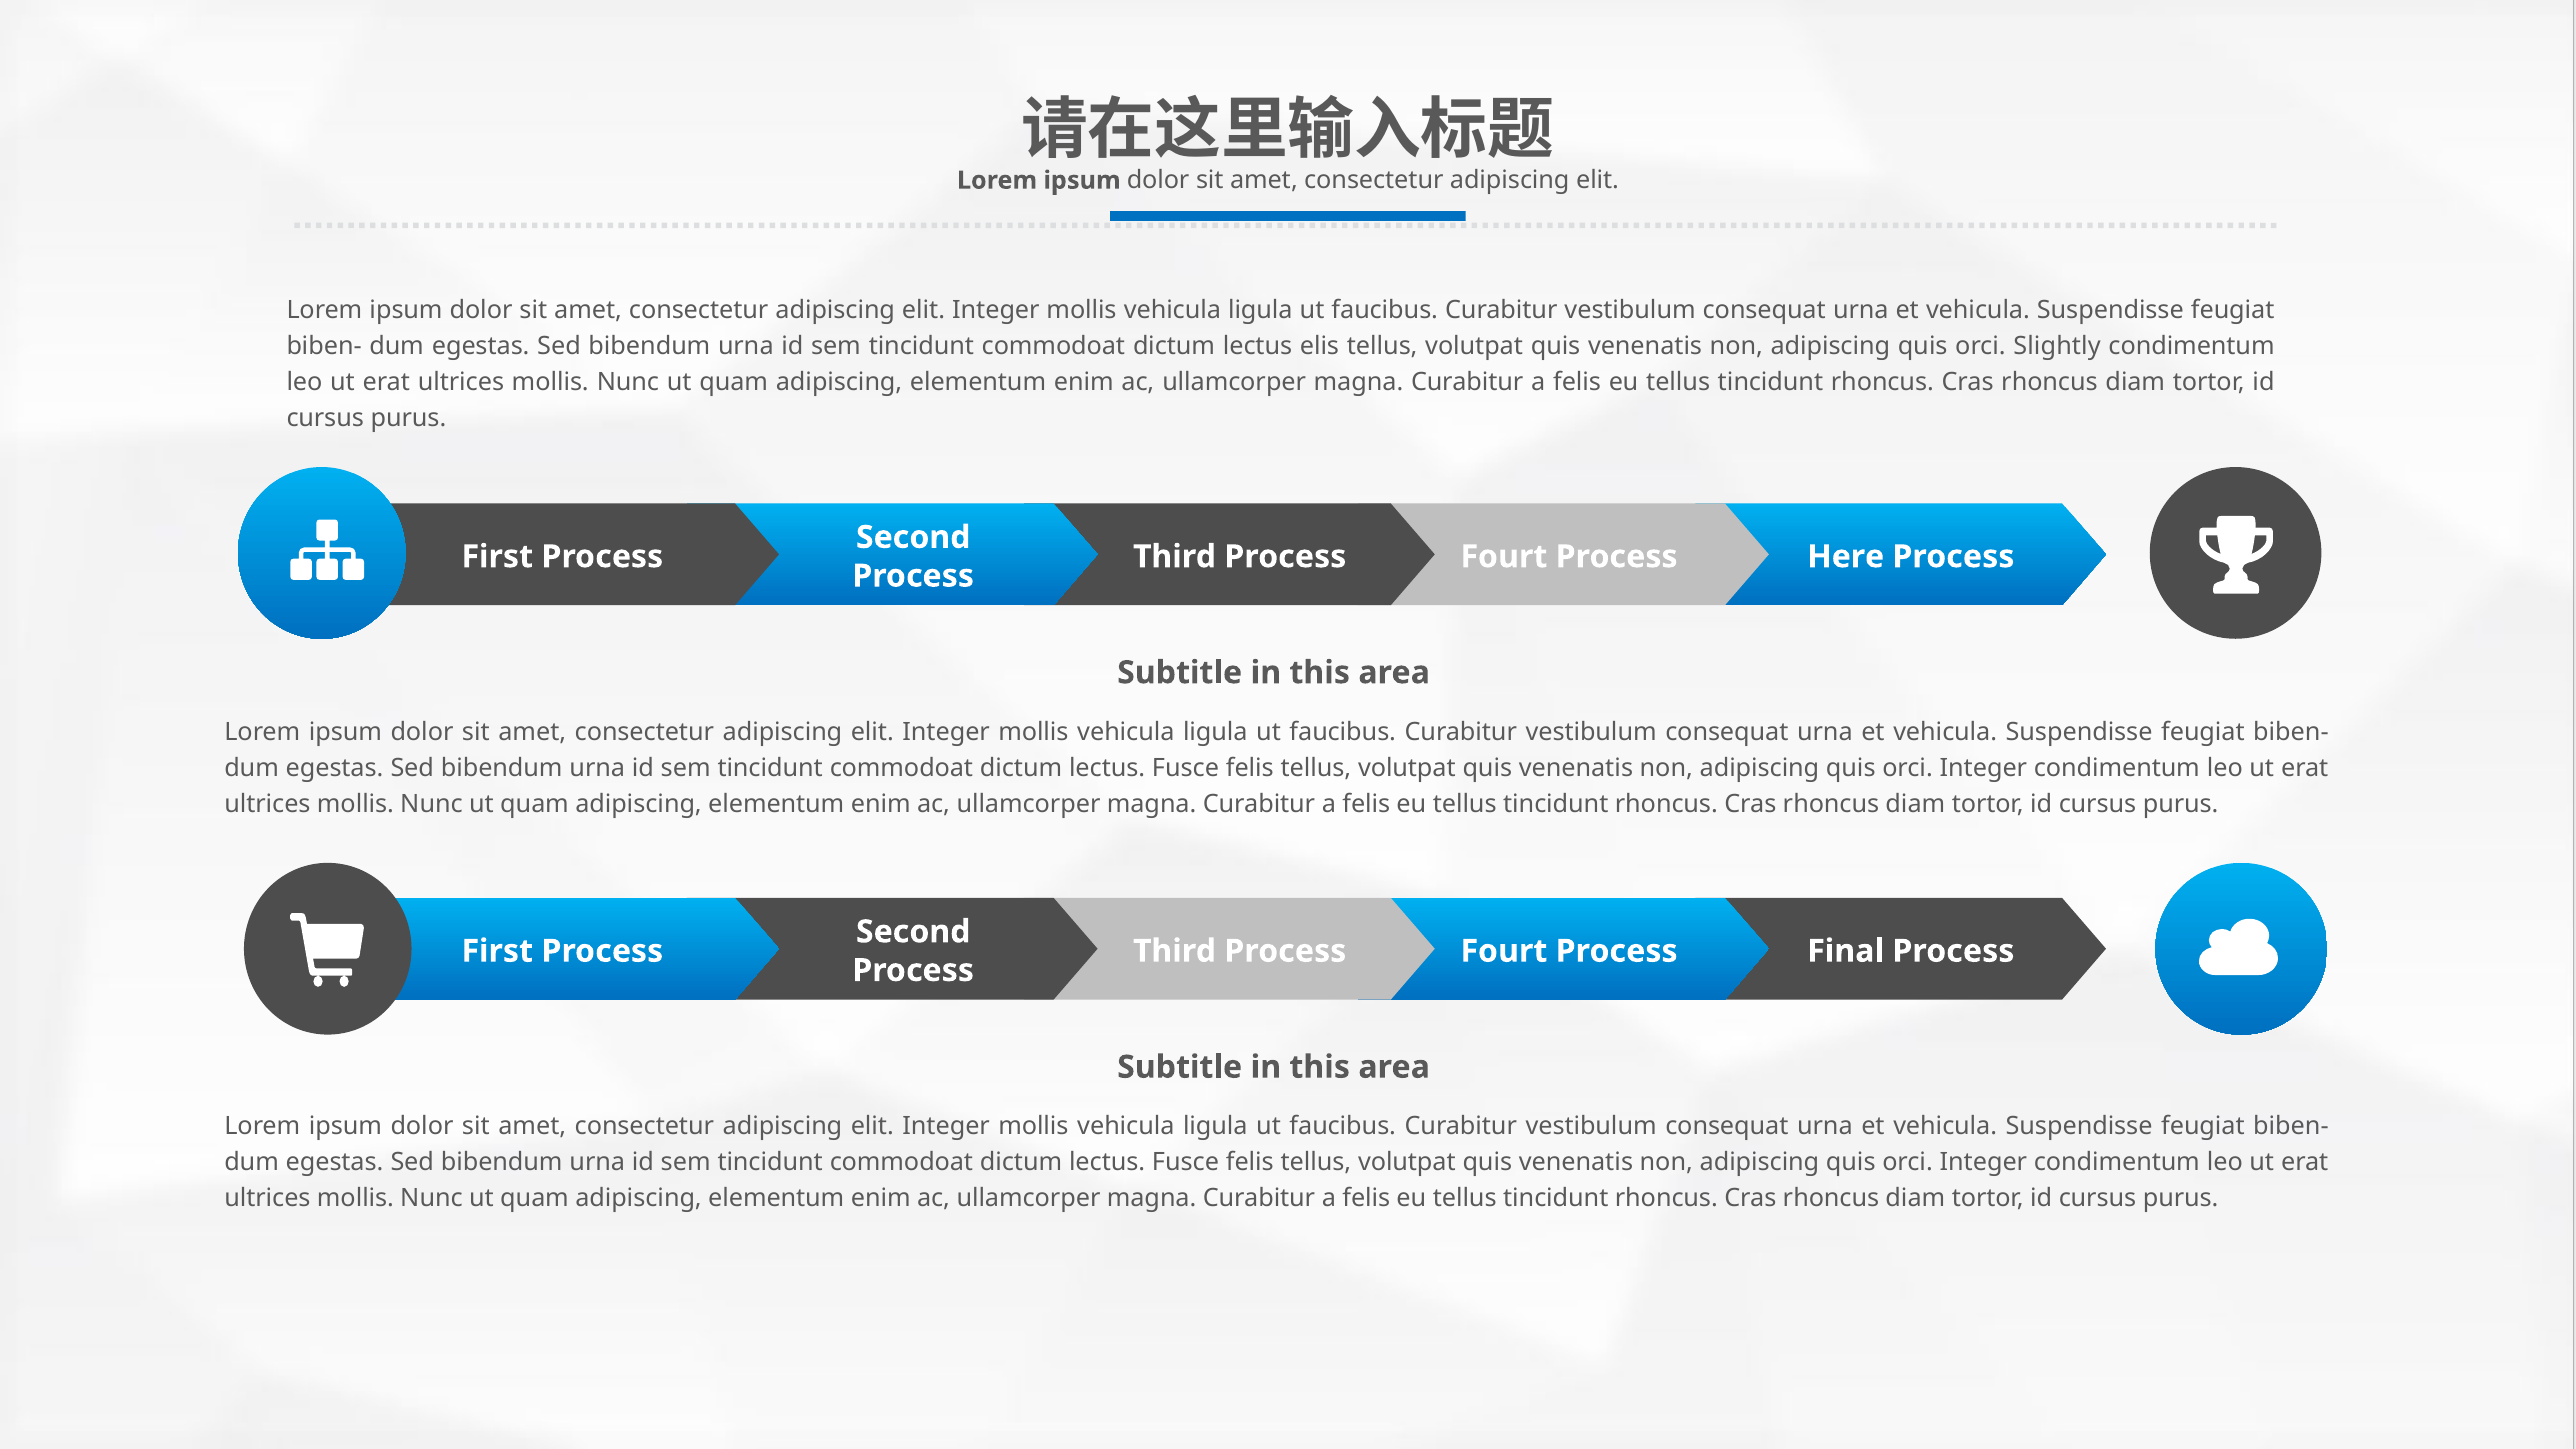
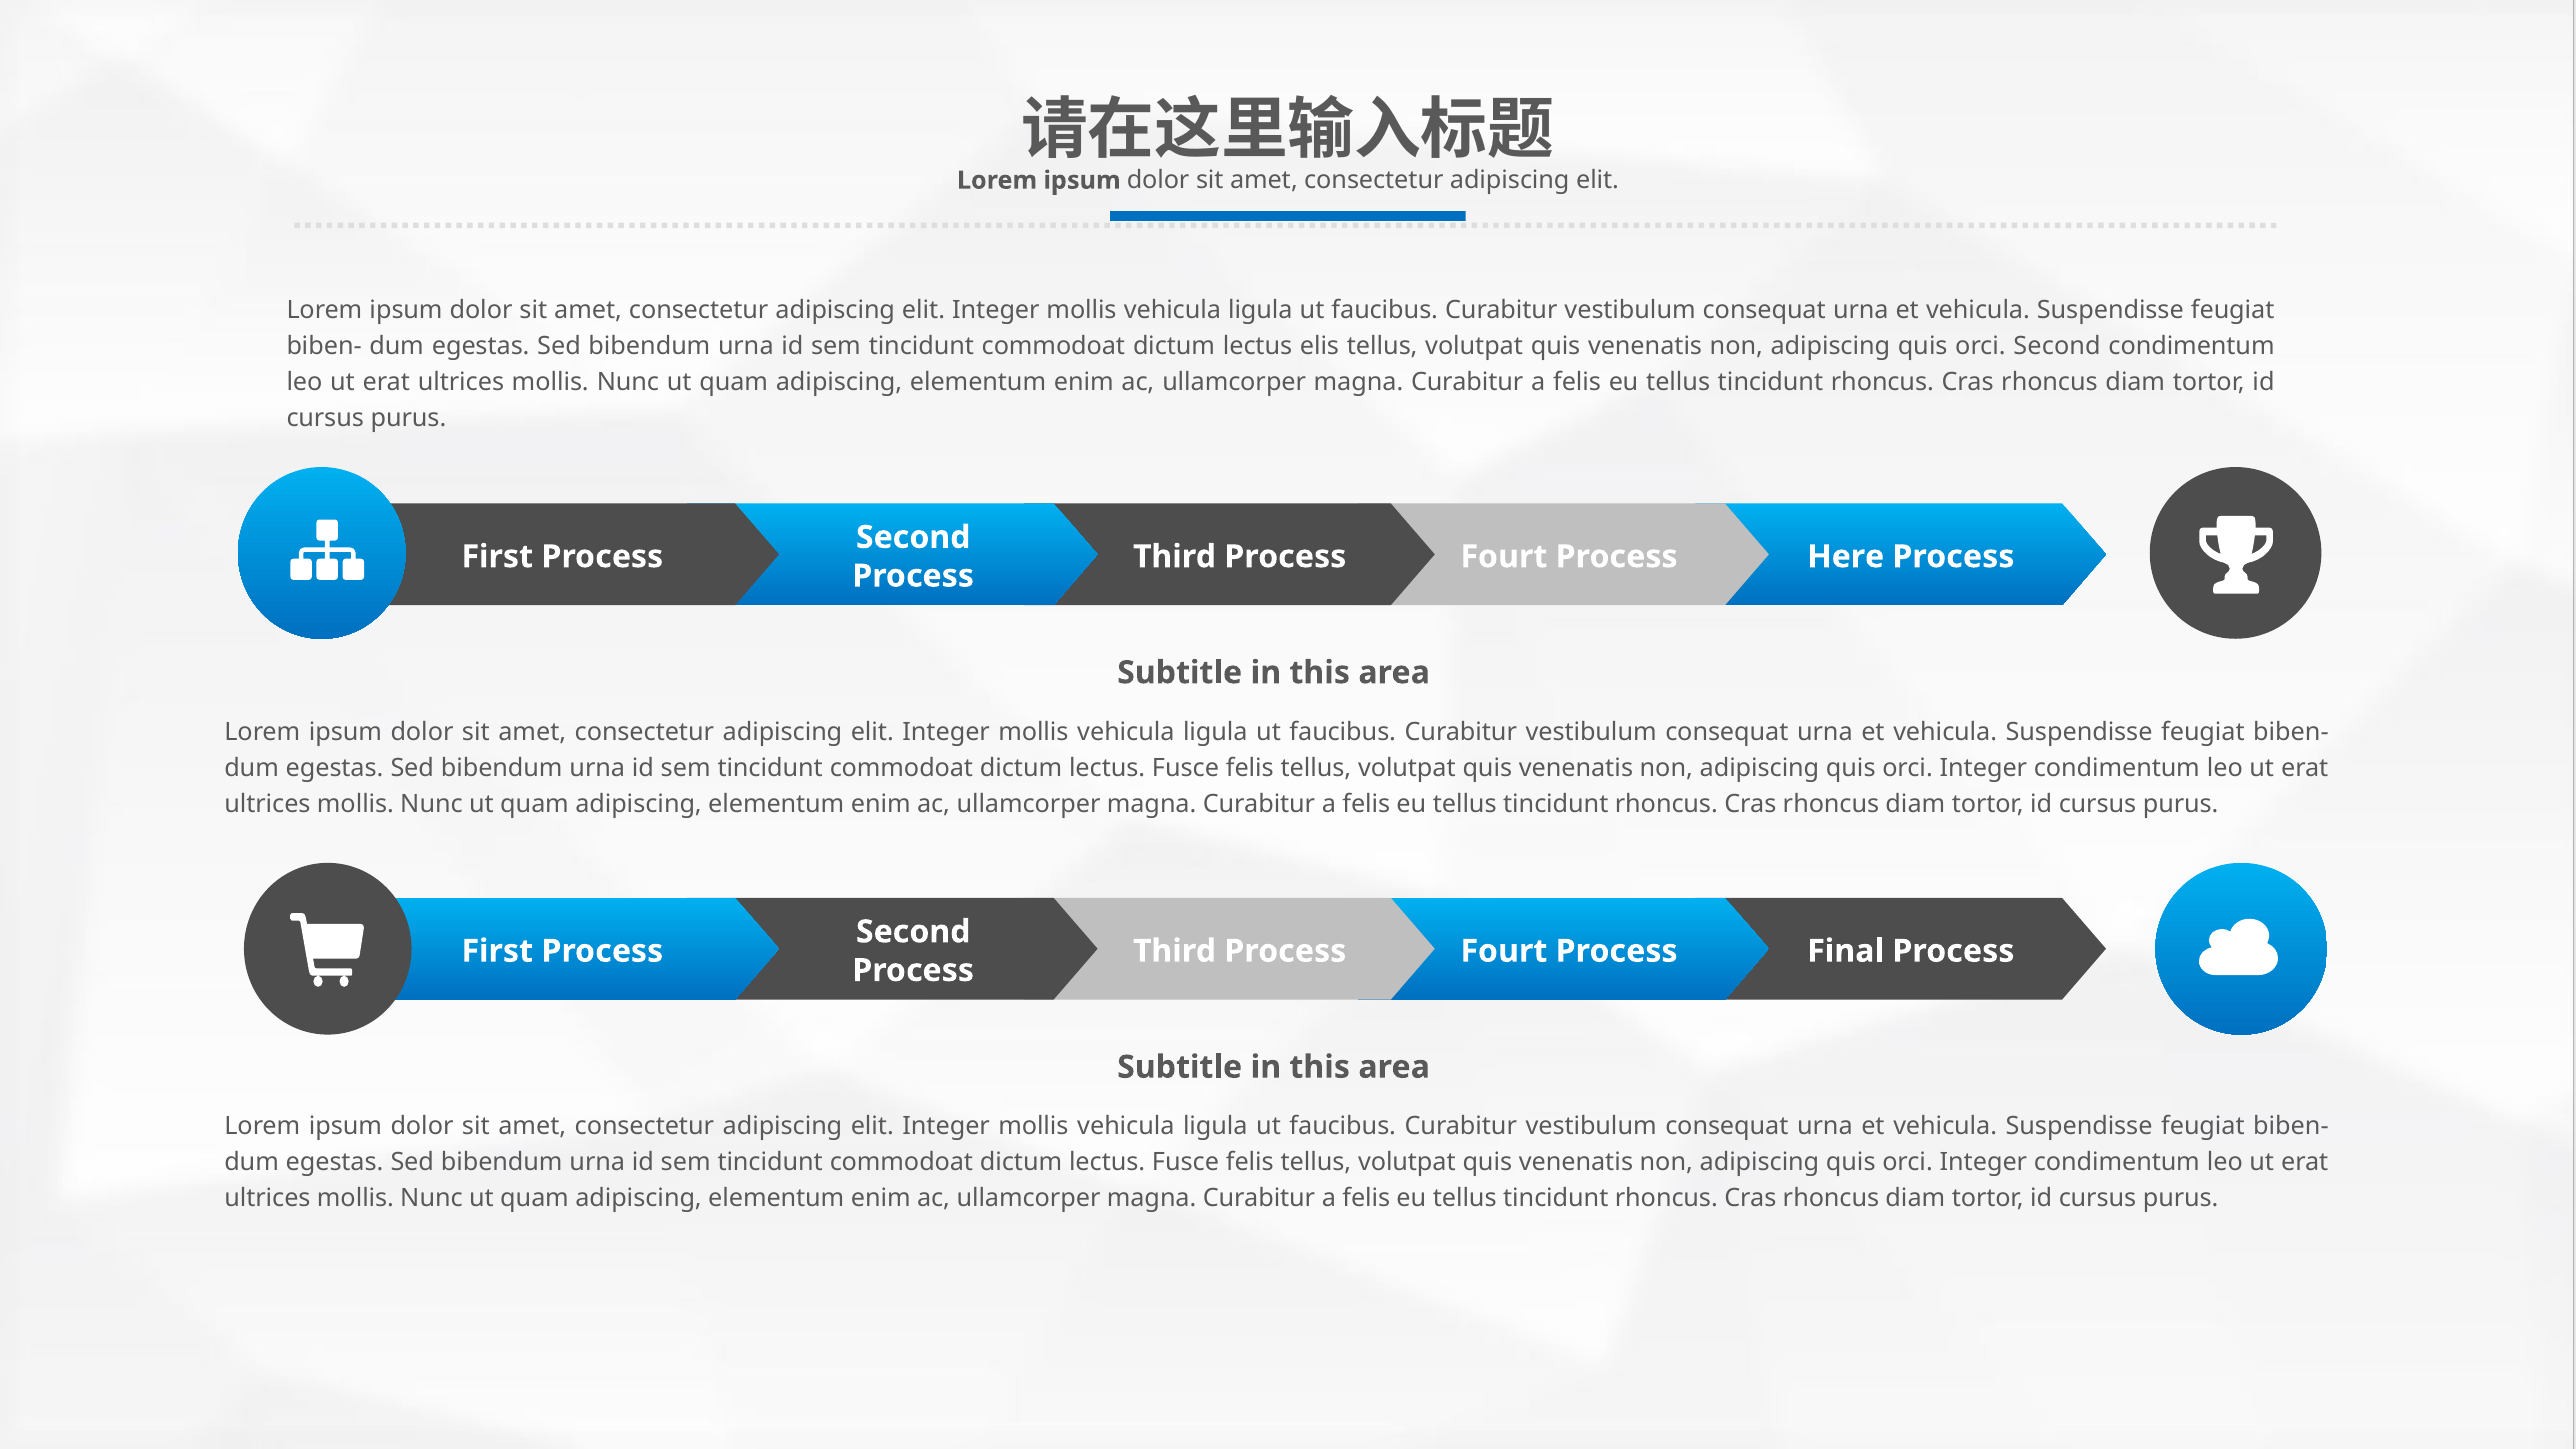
orci Slightly: Slightly -> Second
